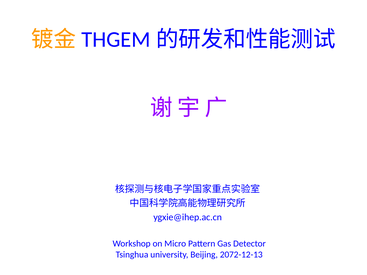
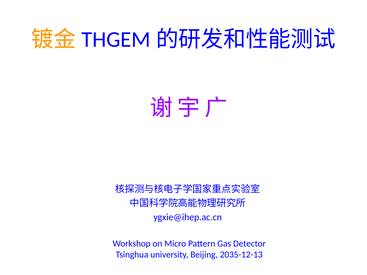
2072-12-13: 2072-12-13 -> 2035-12-13
